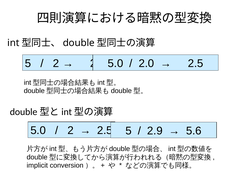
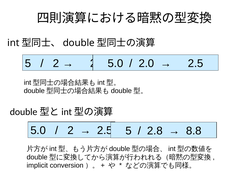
2.9: 2.9 -> 2.8
5.6: 5.6 -> 8.8
